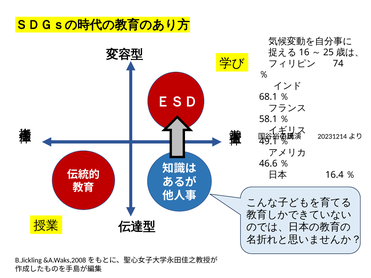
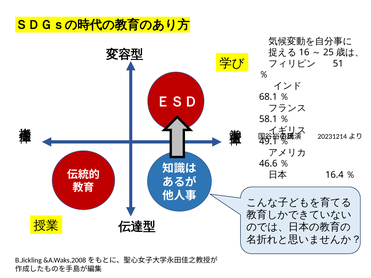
74: 74 -> 51
